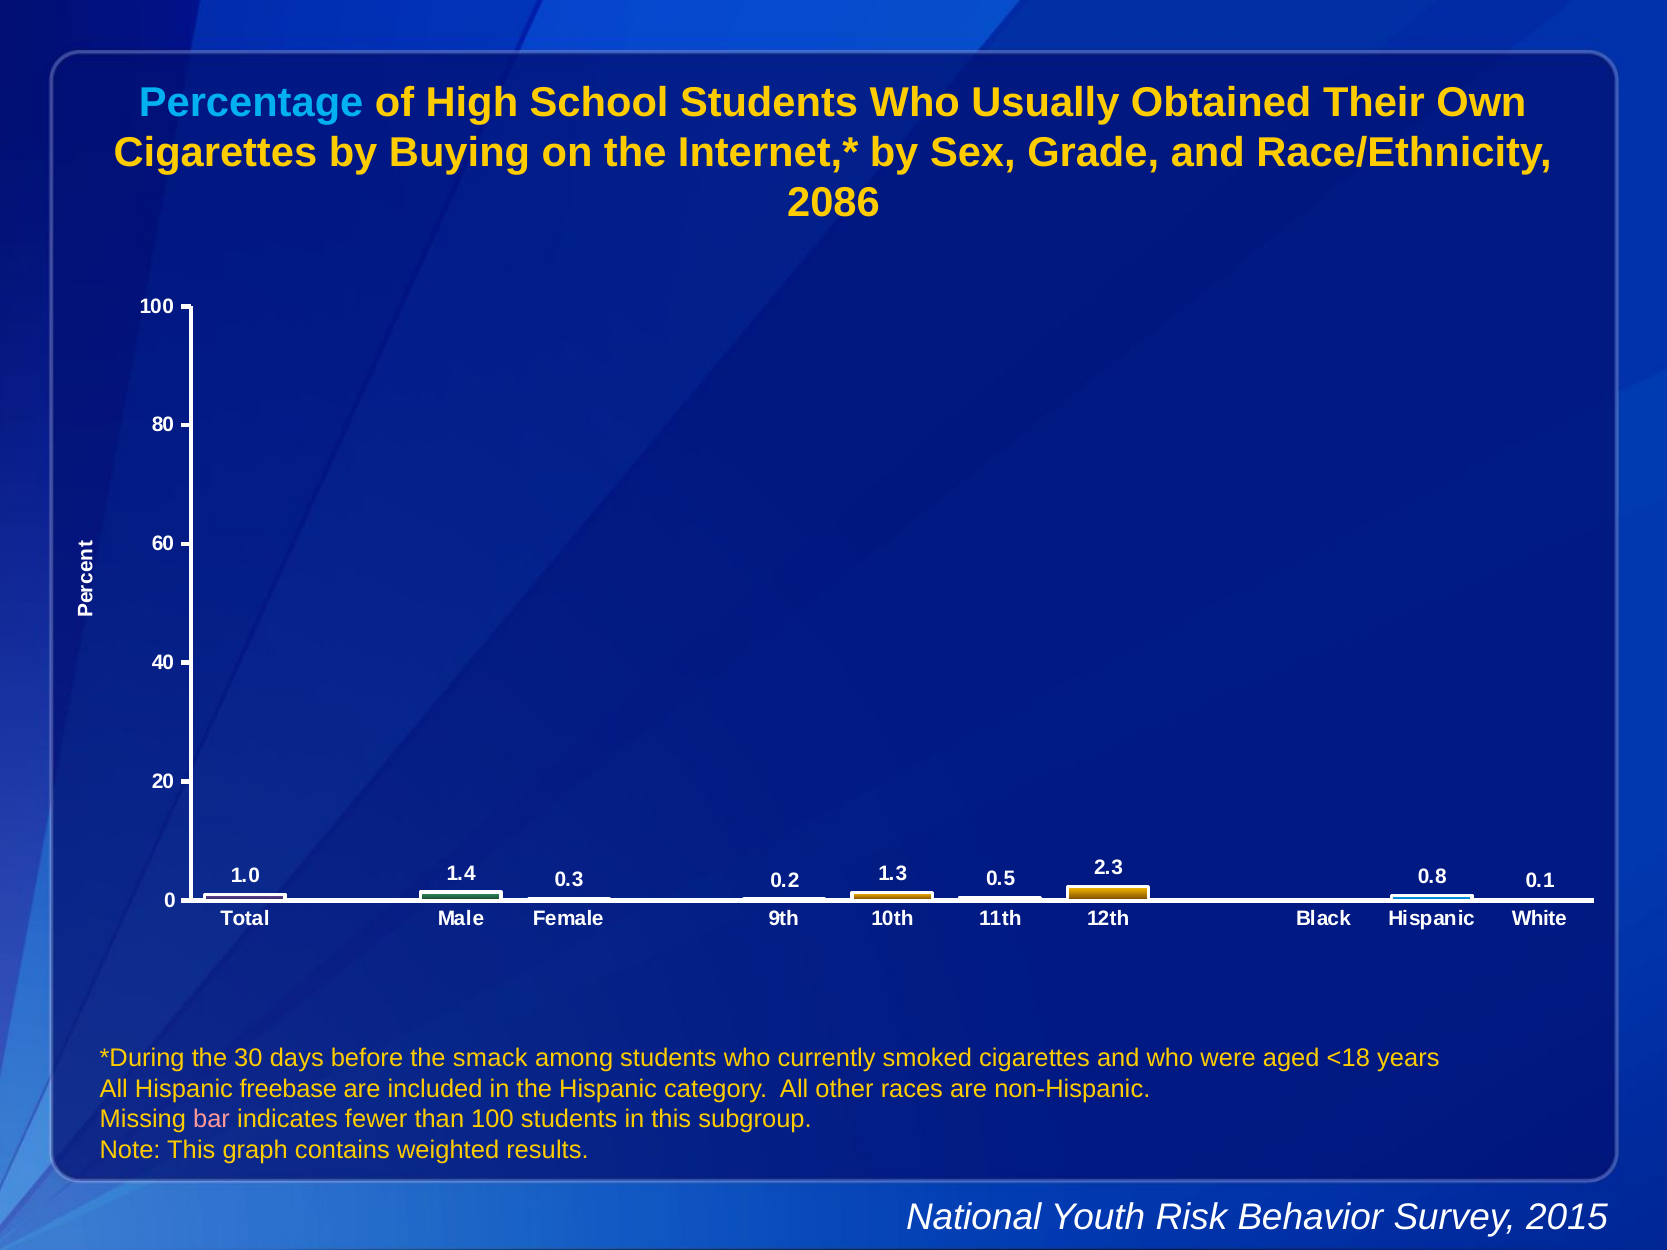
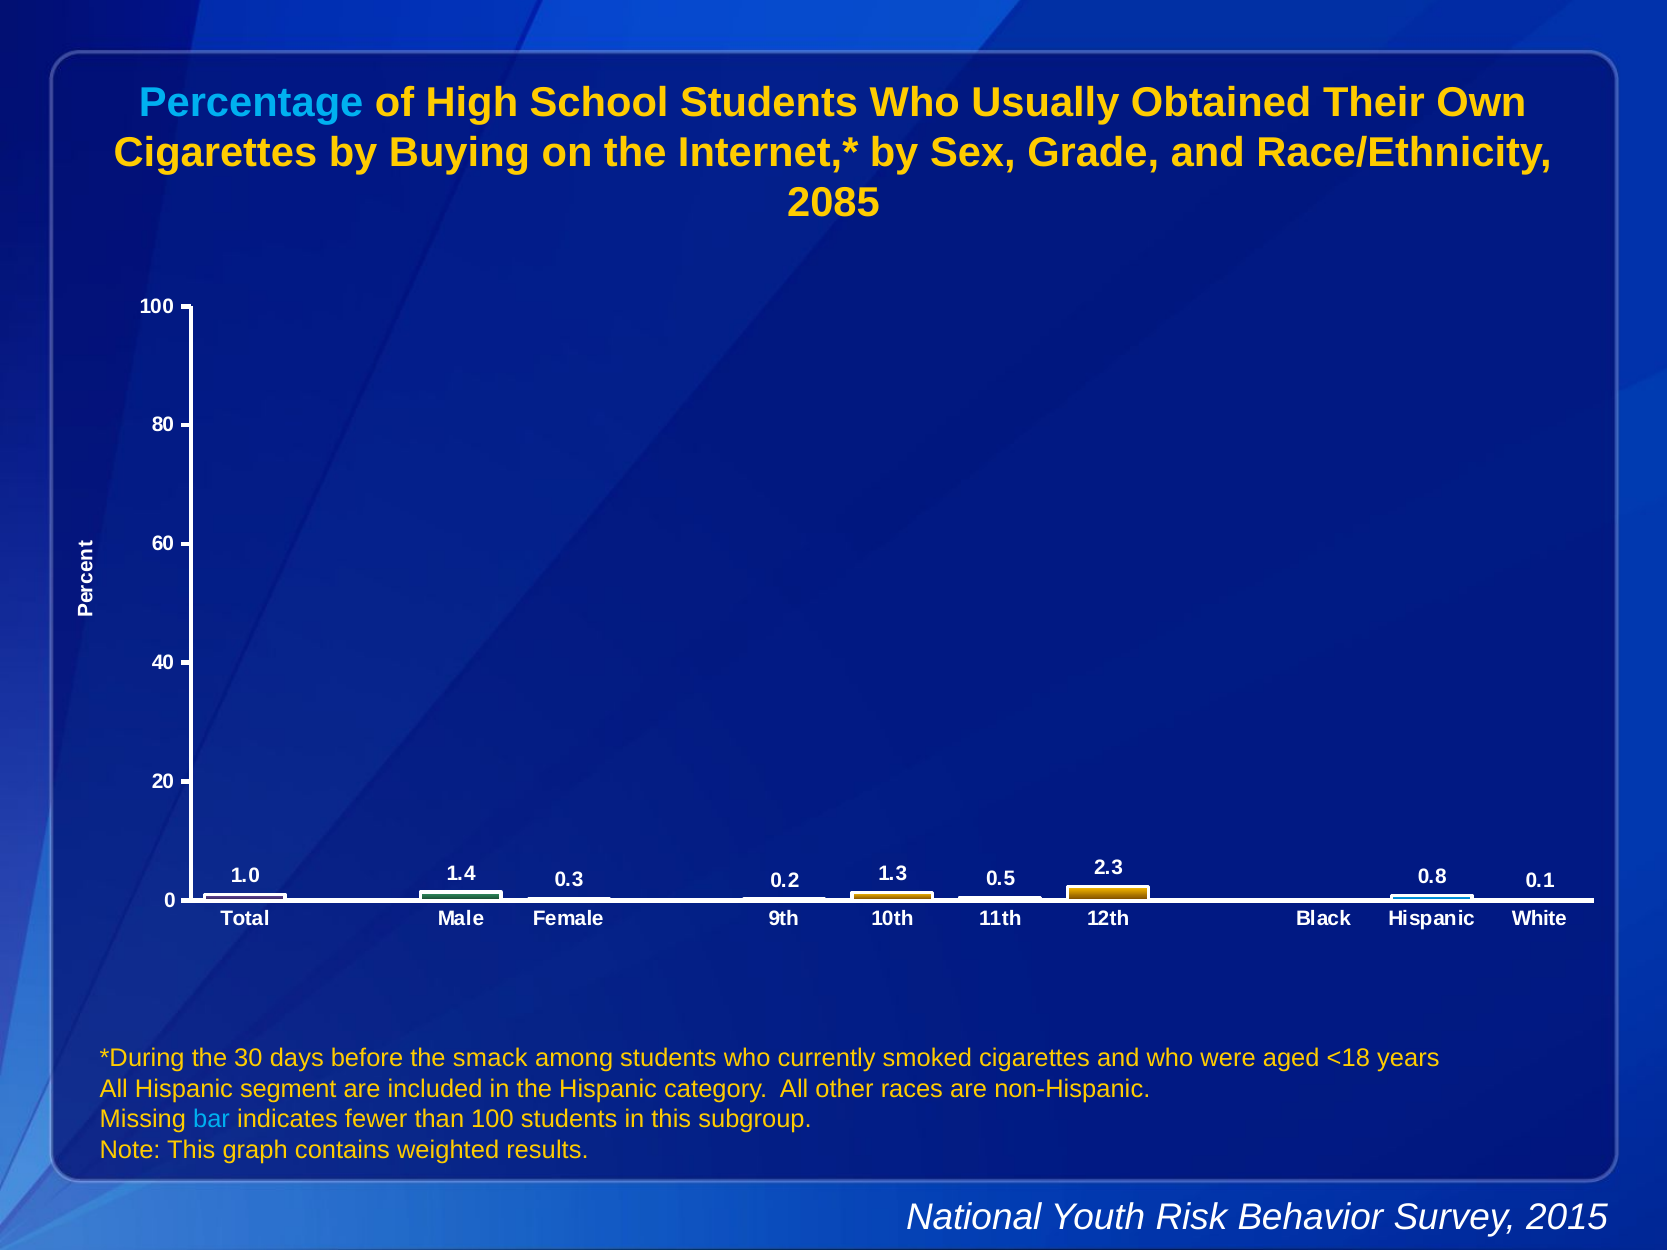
2086: 2086 -> 2085
freebase: freebase -> segment
bar colour: pink -> light blue
